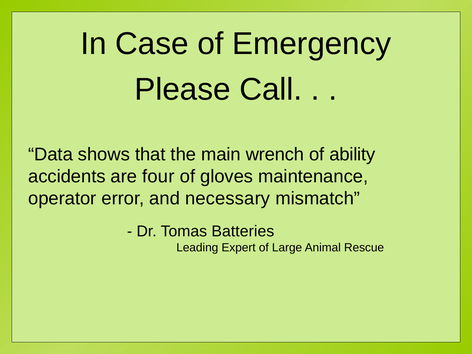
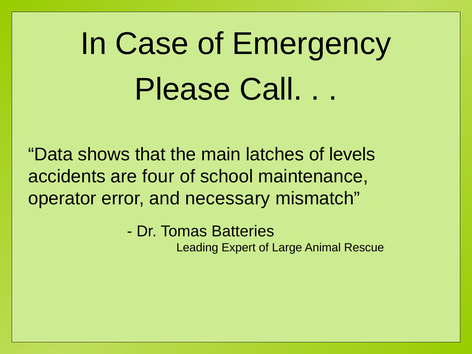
wrench: wrench -> latches
ability: ability -> levels
gloves: gloves -> school
